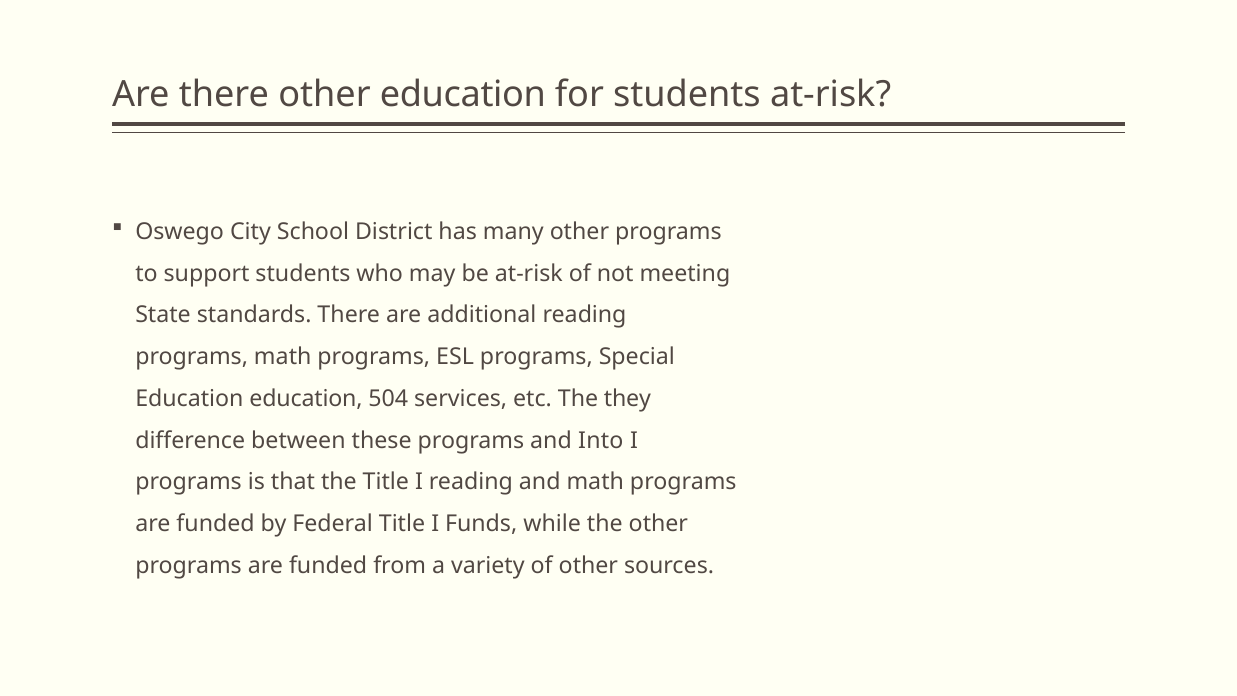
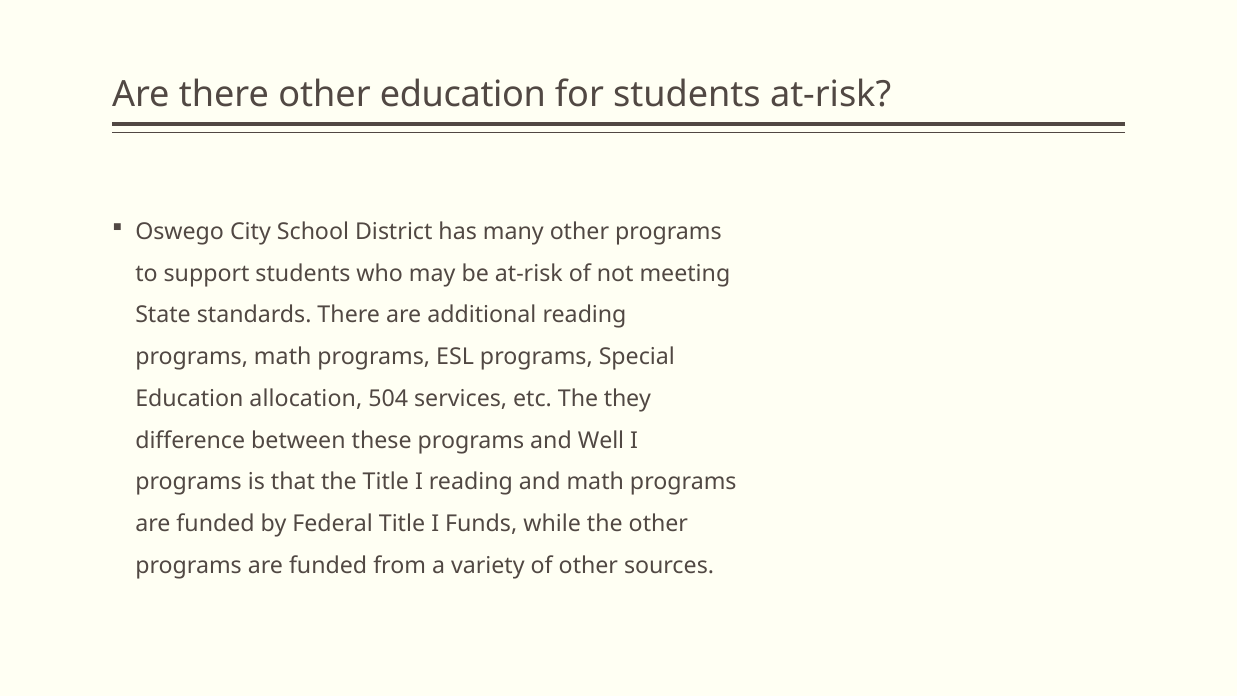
Education education: education -> allocation
Into: Into -> Well
